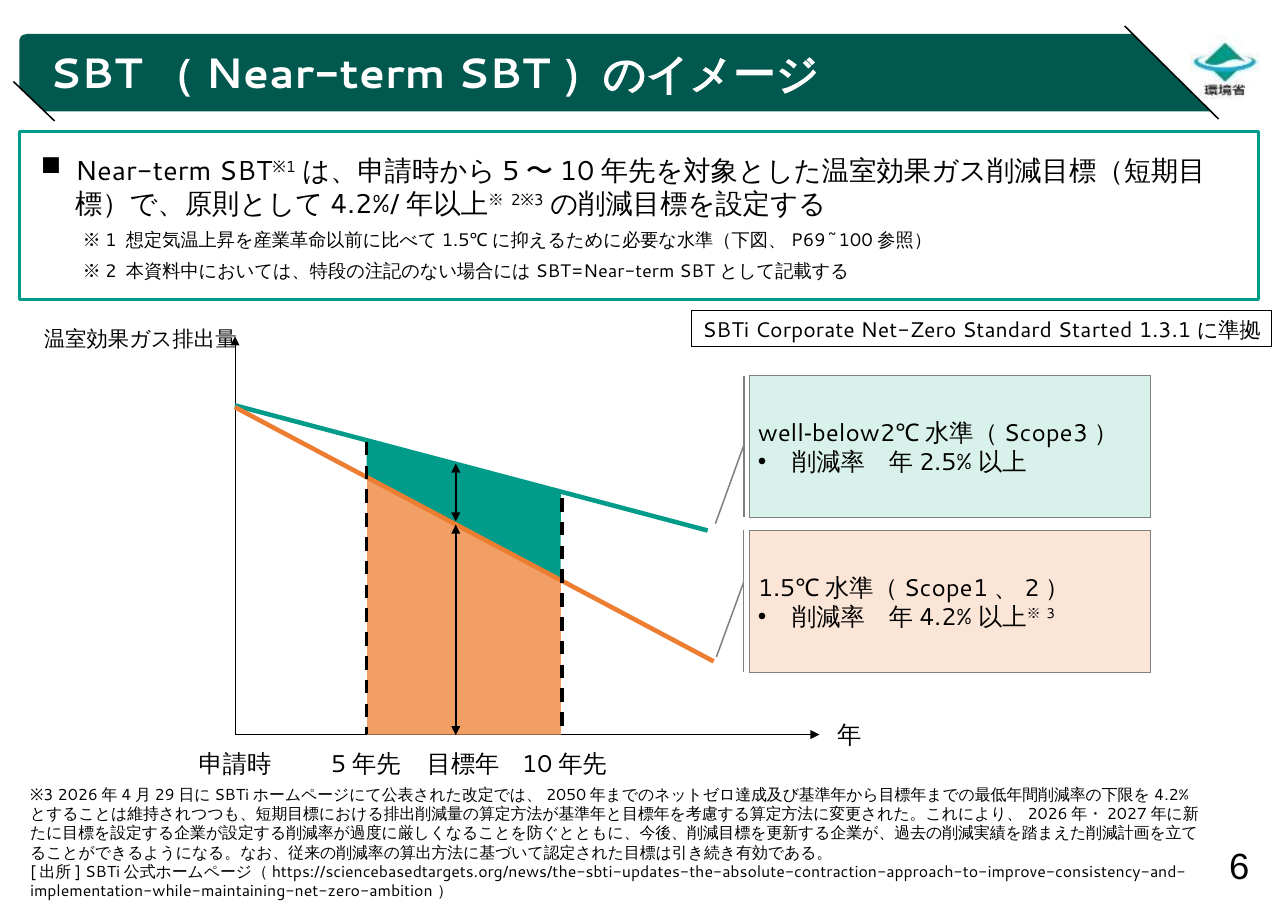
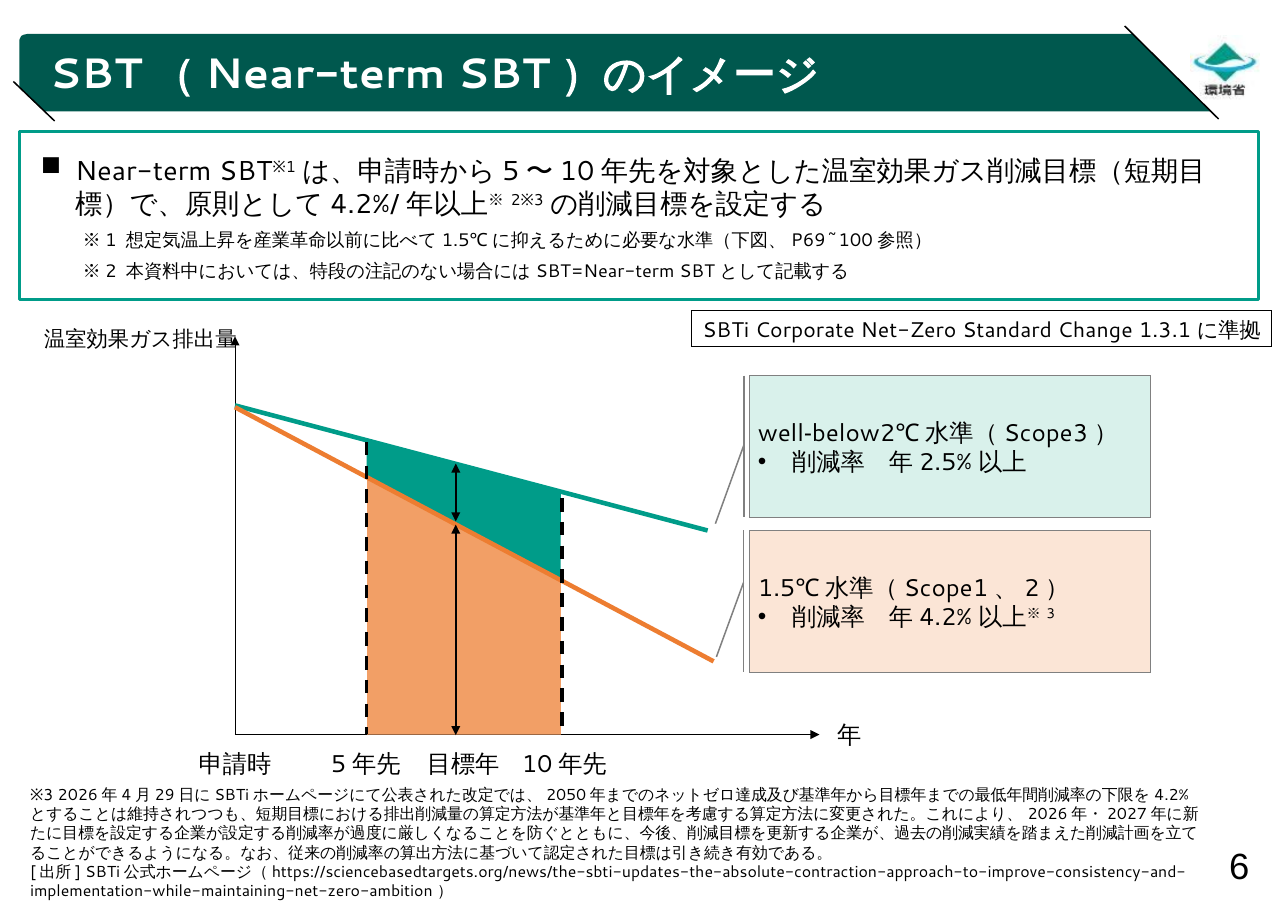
Started: Started -> Change
